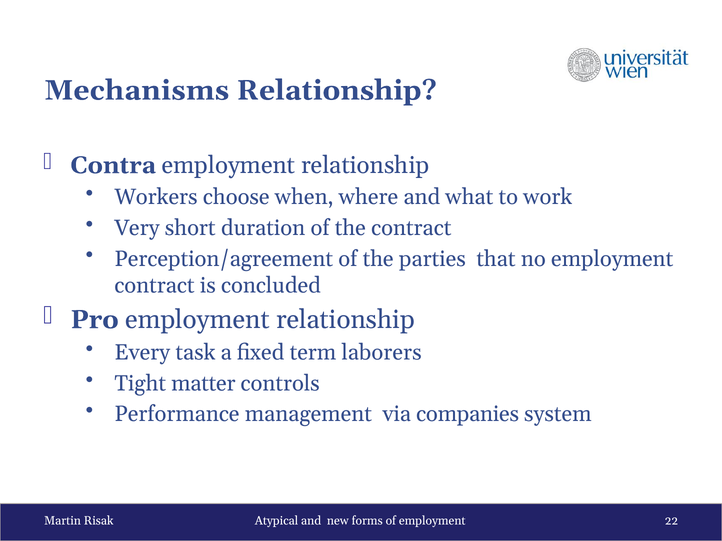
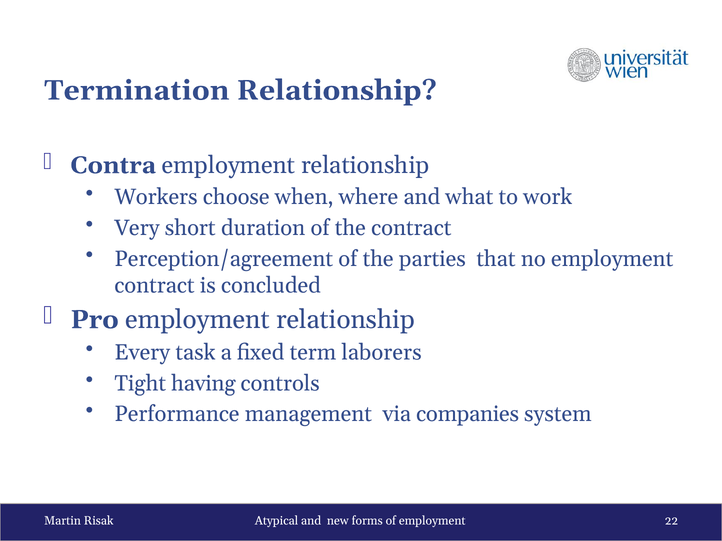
Mechanisms: Mechanisms -> Termination
matter: matter -> having
